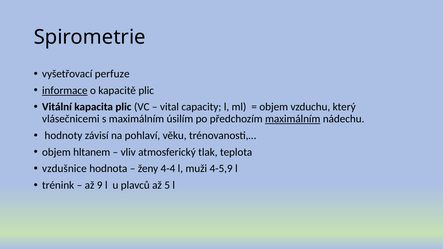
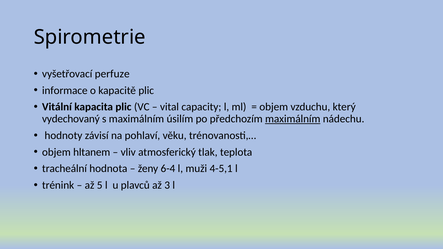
informace underline: present -> none
vlásečnicemi: vlásečnicemi -> vydechovaný
vzdušnice: vzdušnice -> tracheální
4-4: 4-4 -> 6-4
4-5,9: 4-5,9 -> 4-5,1
9: 9 -> 5
5: 5 -> 3
